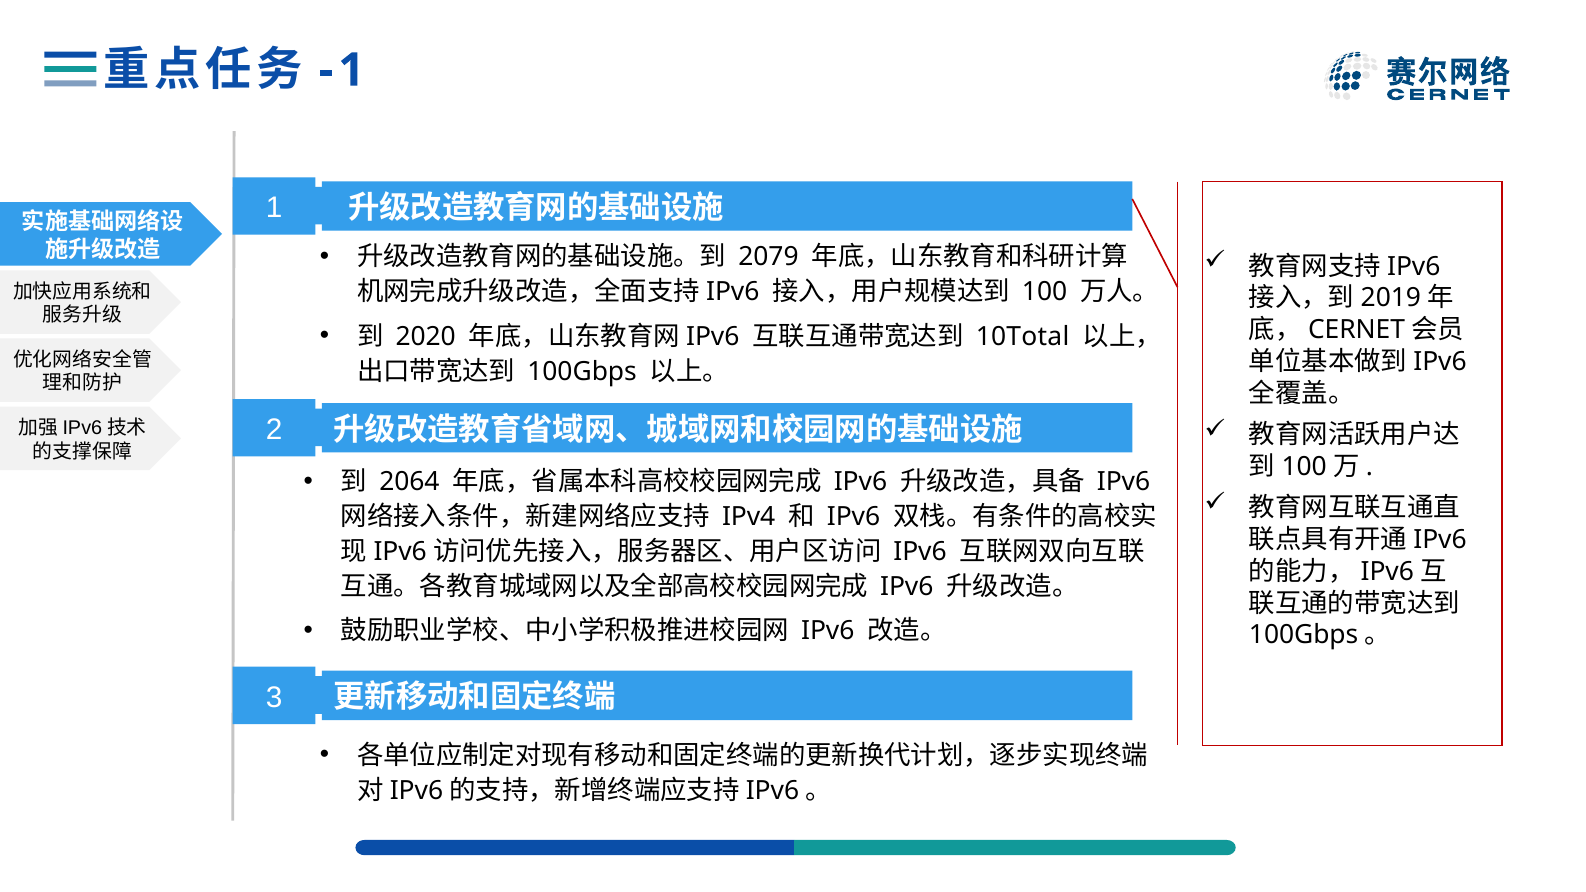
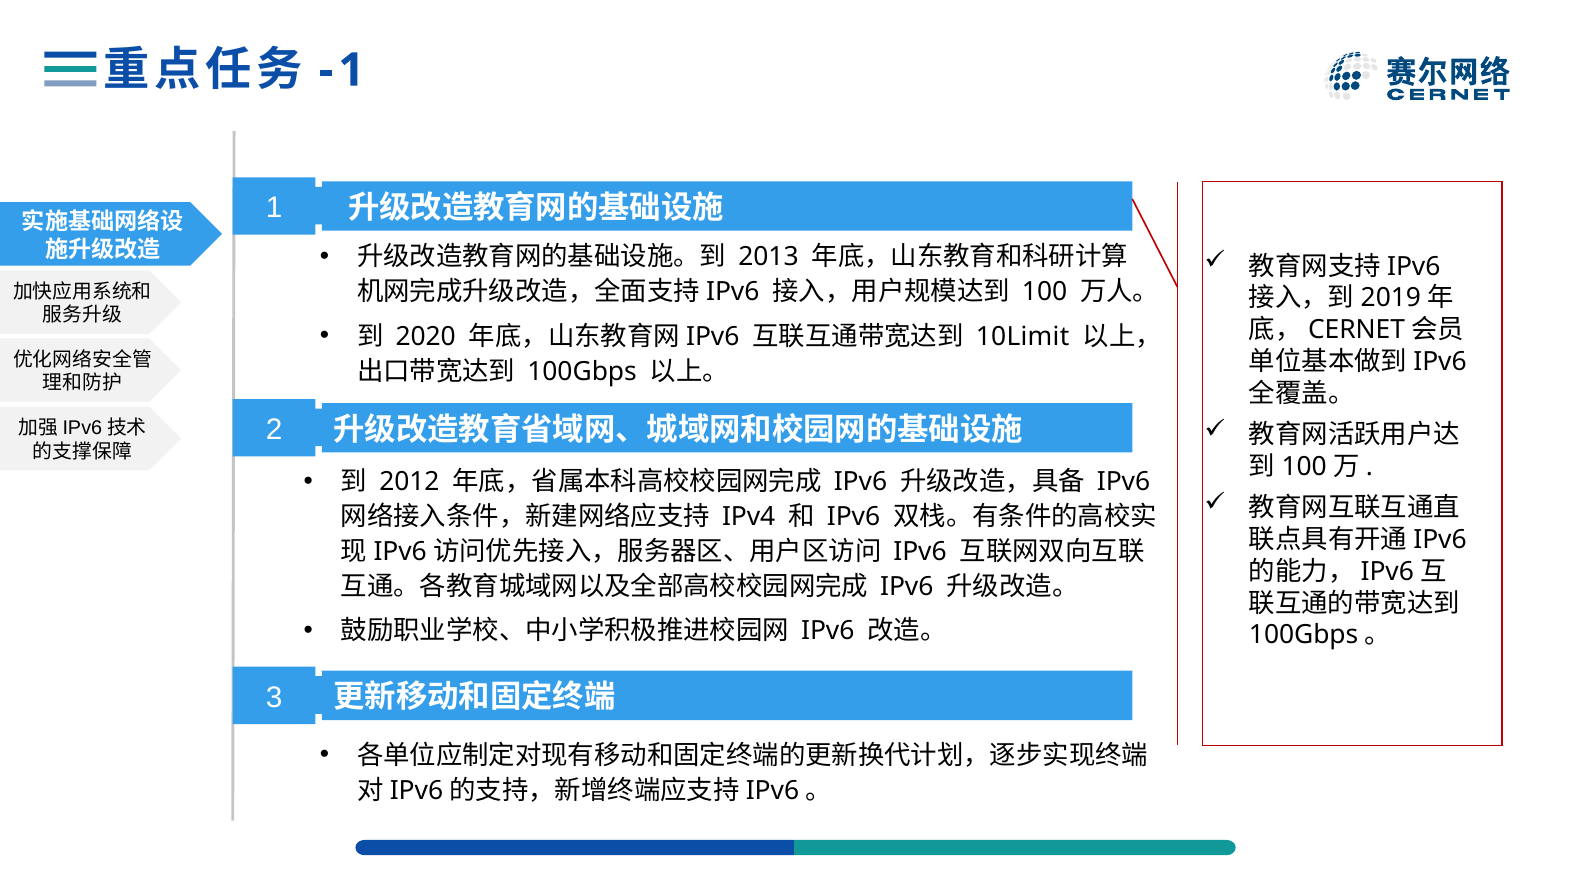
2079: 2079 -> 2013
10Total: 10Total -> 10Limit
2064: 2064 -> 2012
